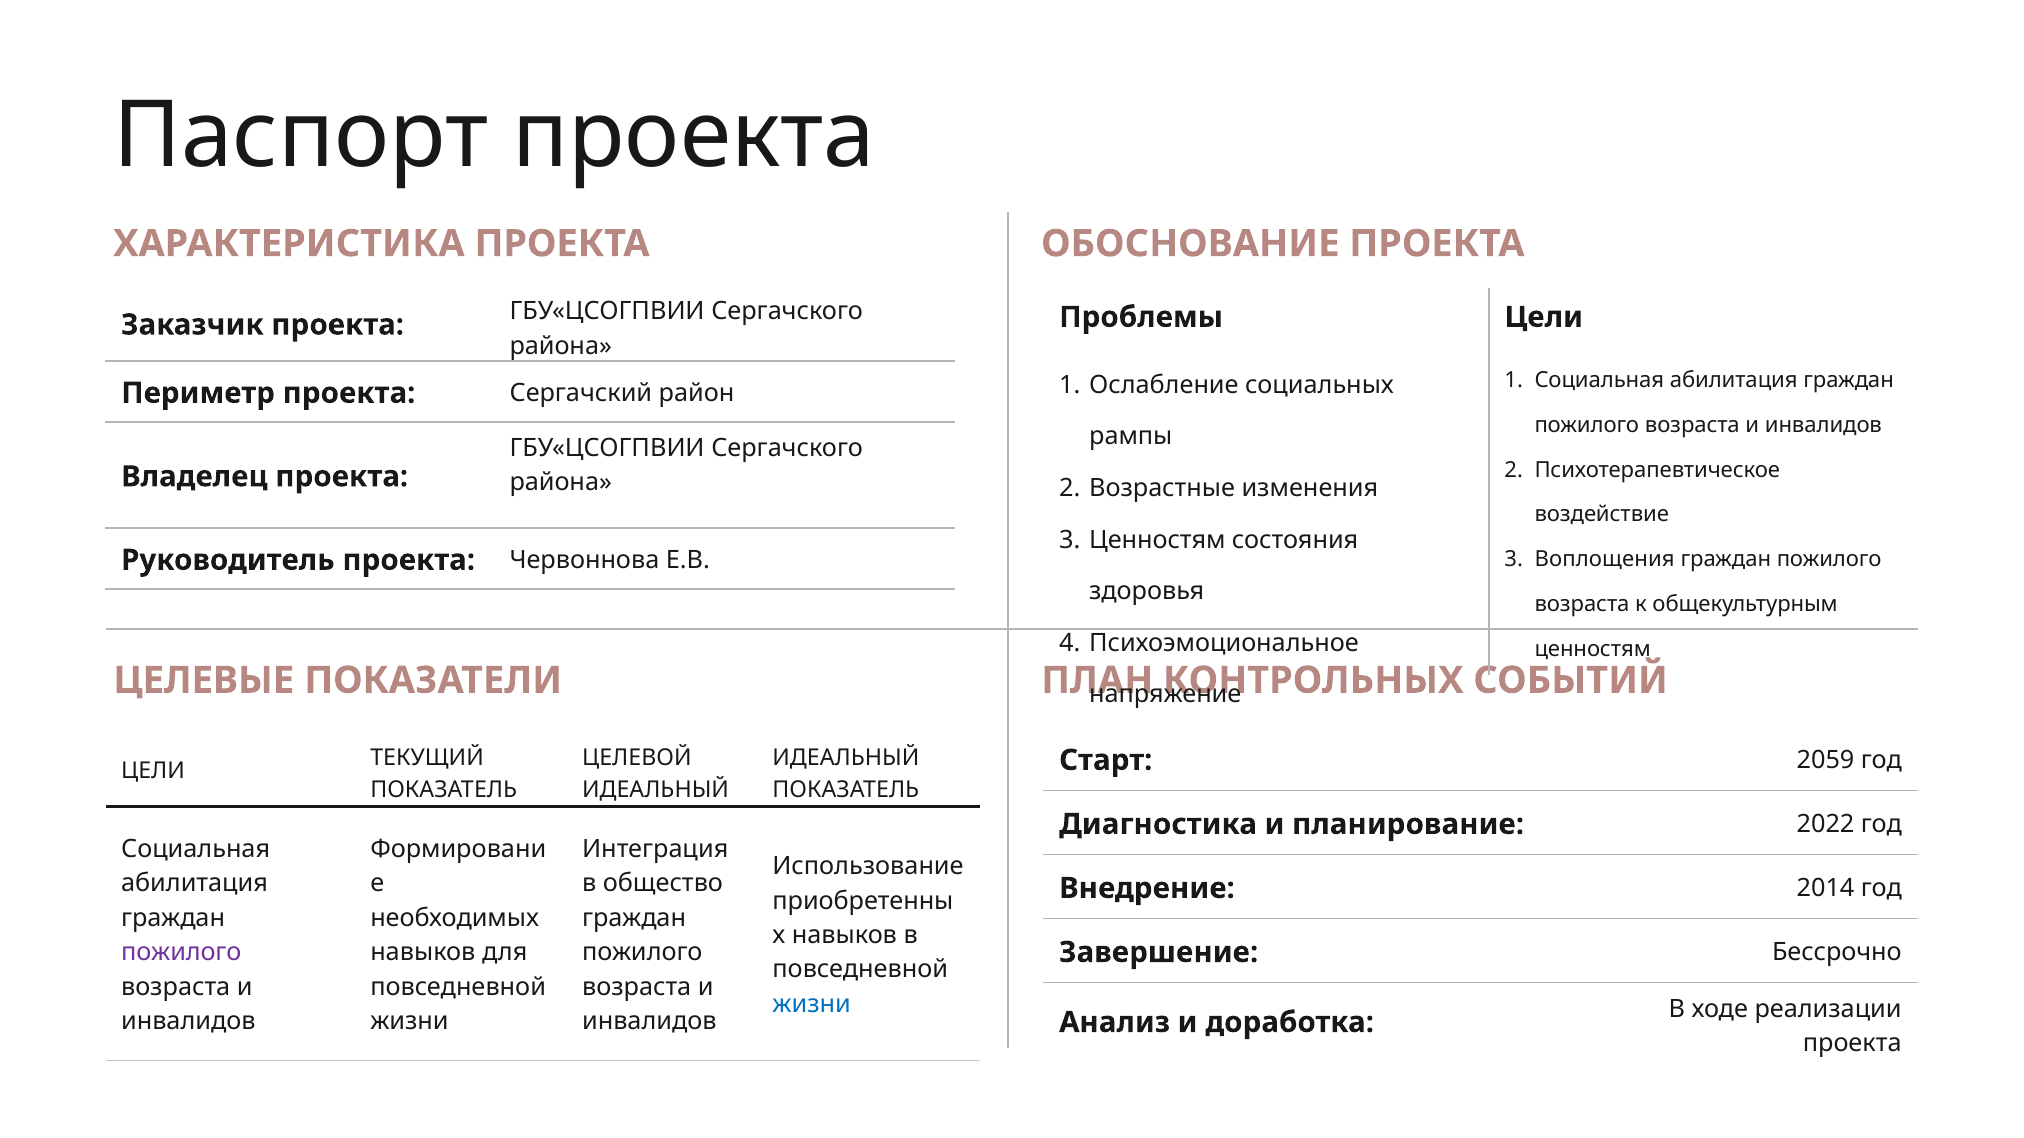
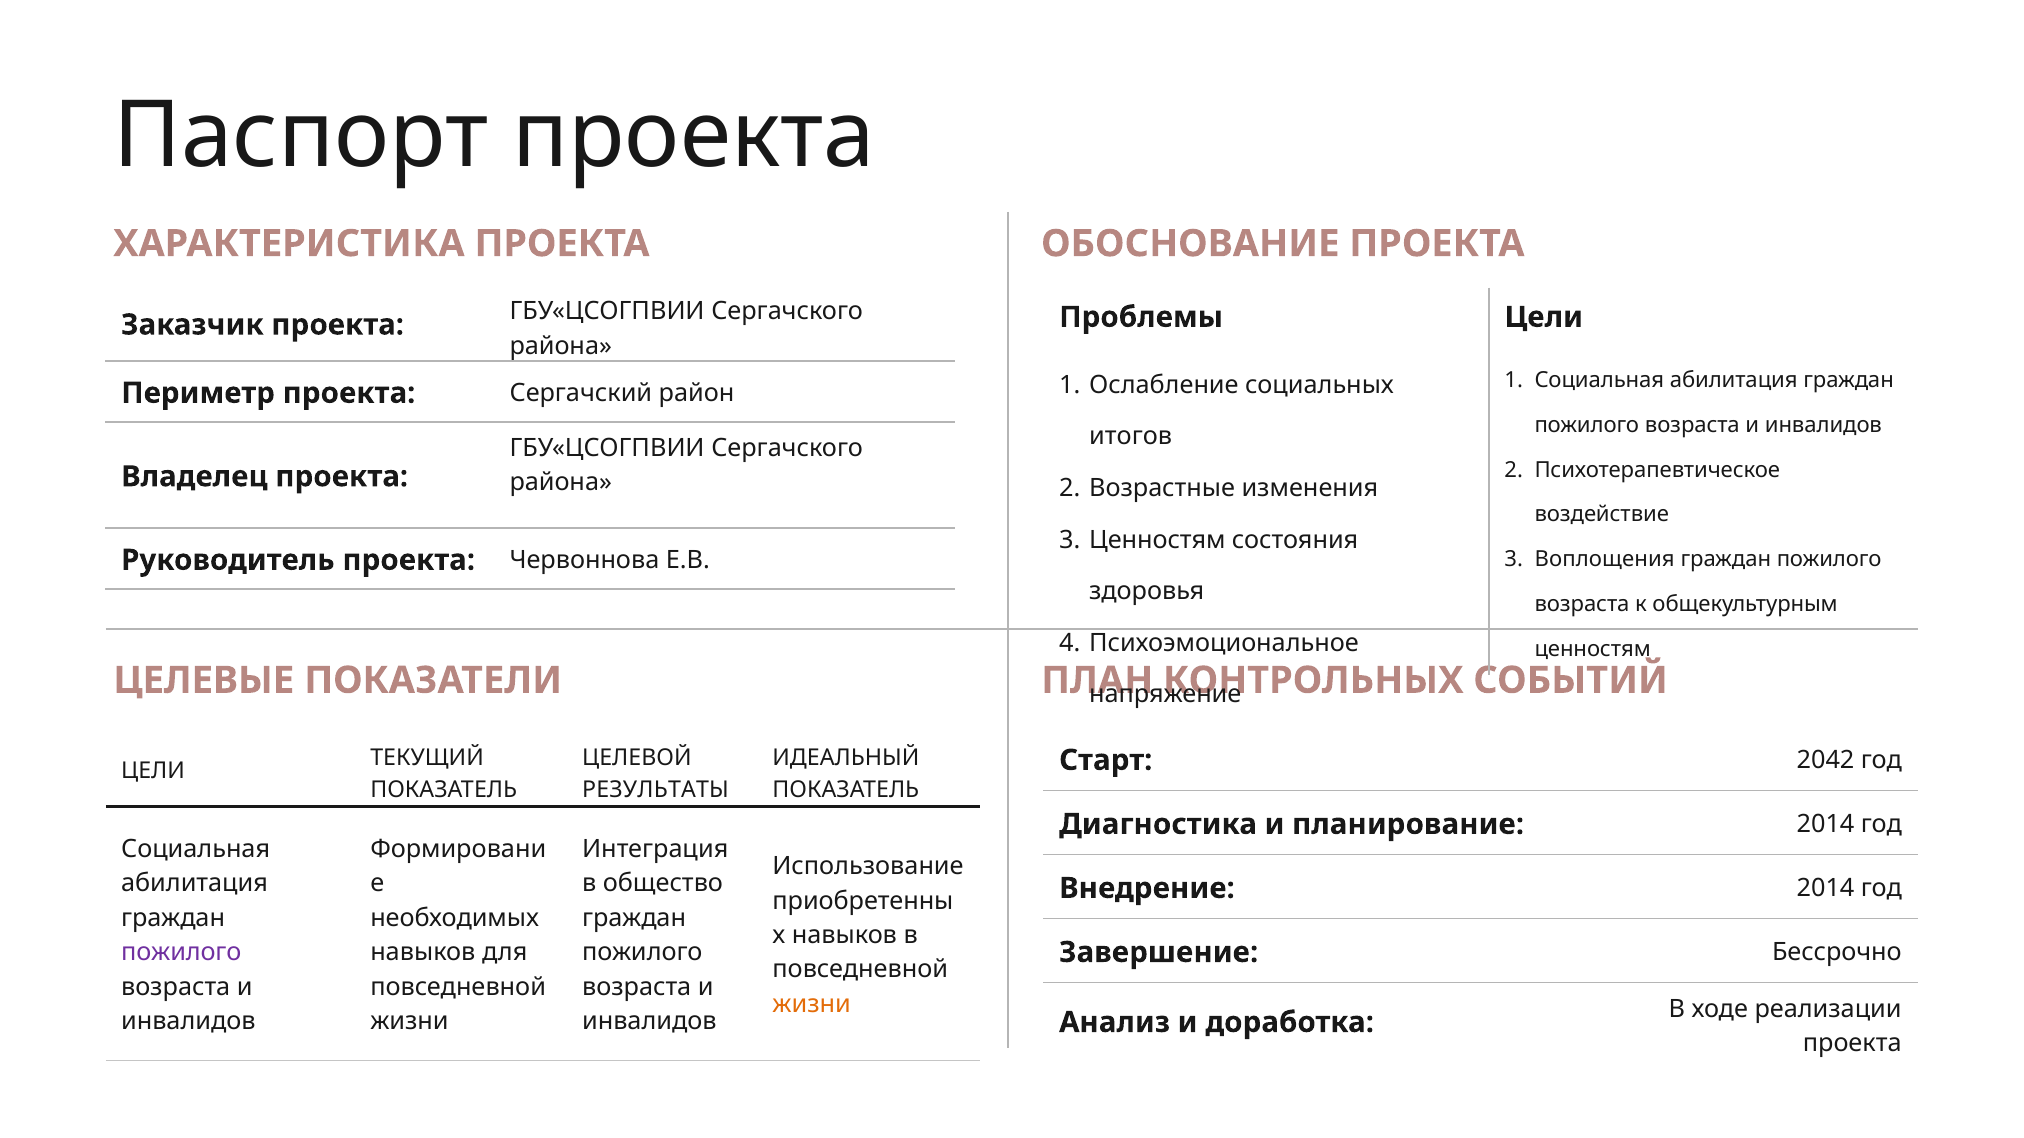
рампы: рампы -> итогов
2059: 2059 -> 2042
ИДЕАЛЬНЫЙ at (656, 790): ИДЕАЛЬНЫЙ -> РЕЗУЛЬТАТЫ
планирование 2022: 2022 -> 2014
жизни at (812, 1004) colour: blue -> orange
